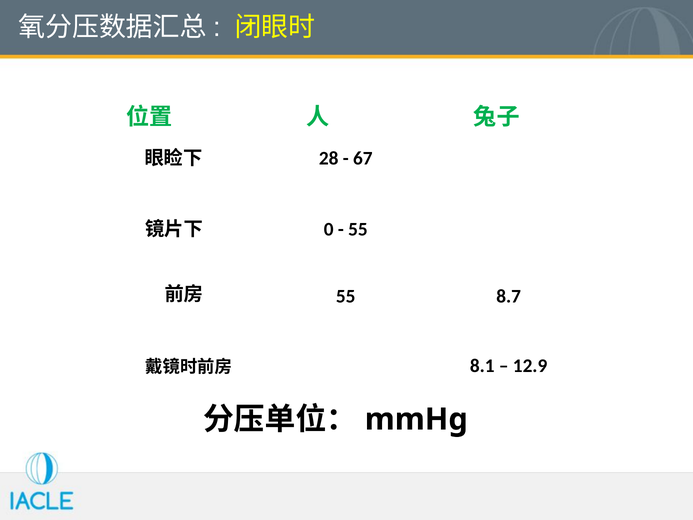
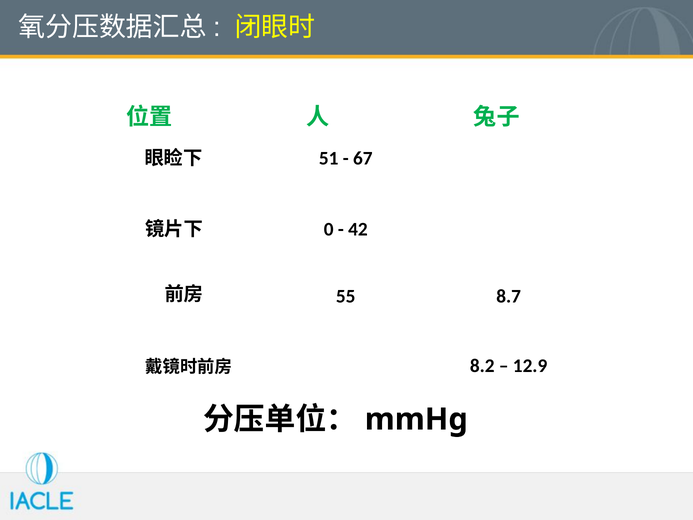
28: 28 -> 51
55 at (358, 229): 55 -> 42
8.1: 8.1 -> 8.2
